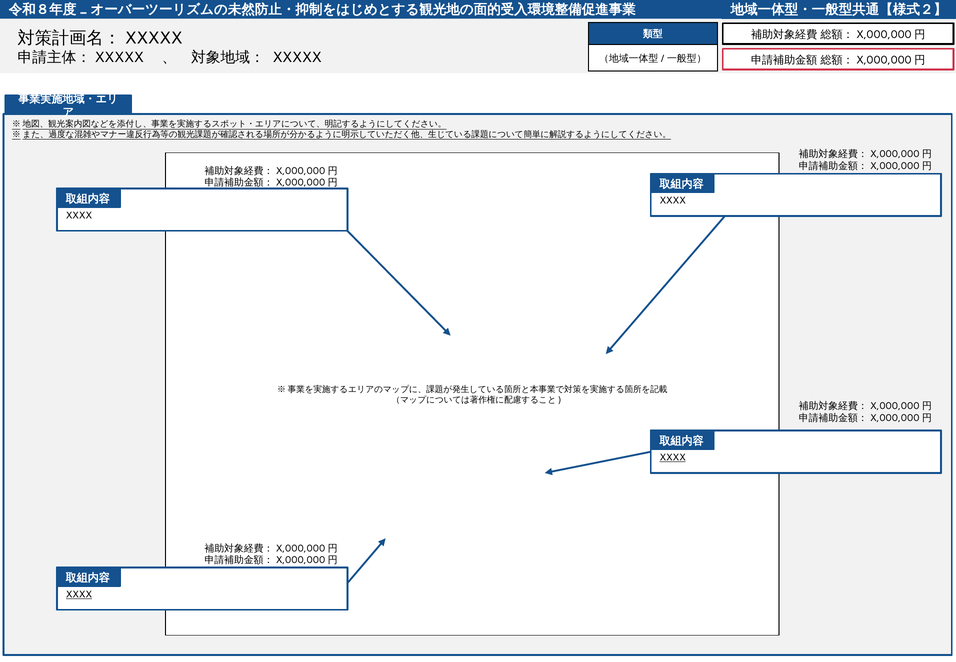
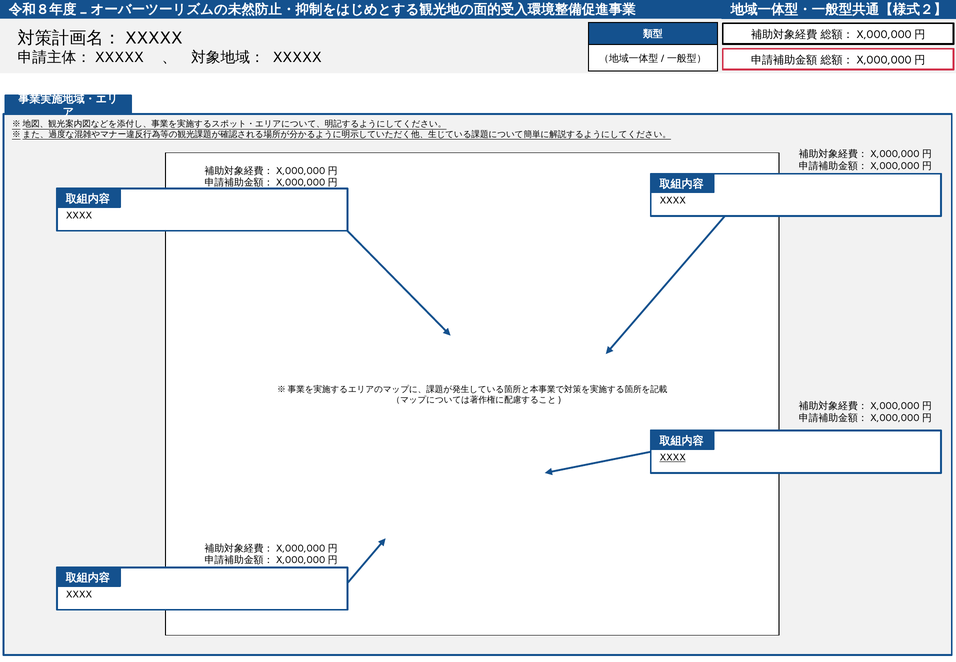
XXXX at (79, 594) underline: present -> none
